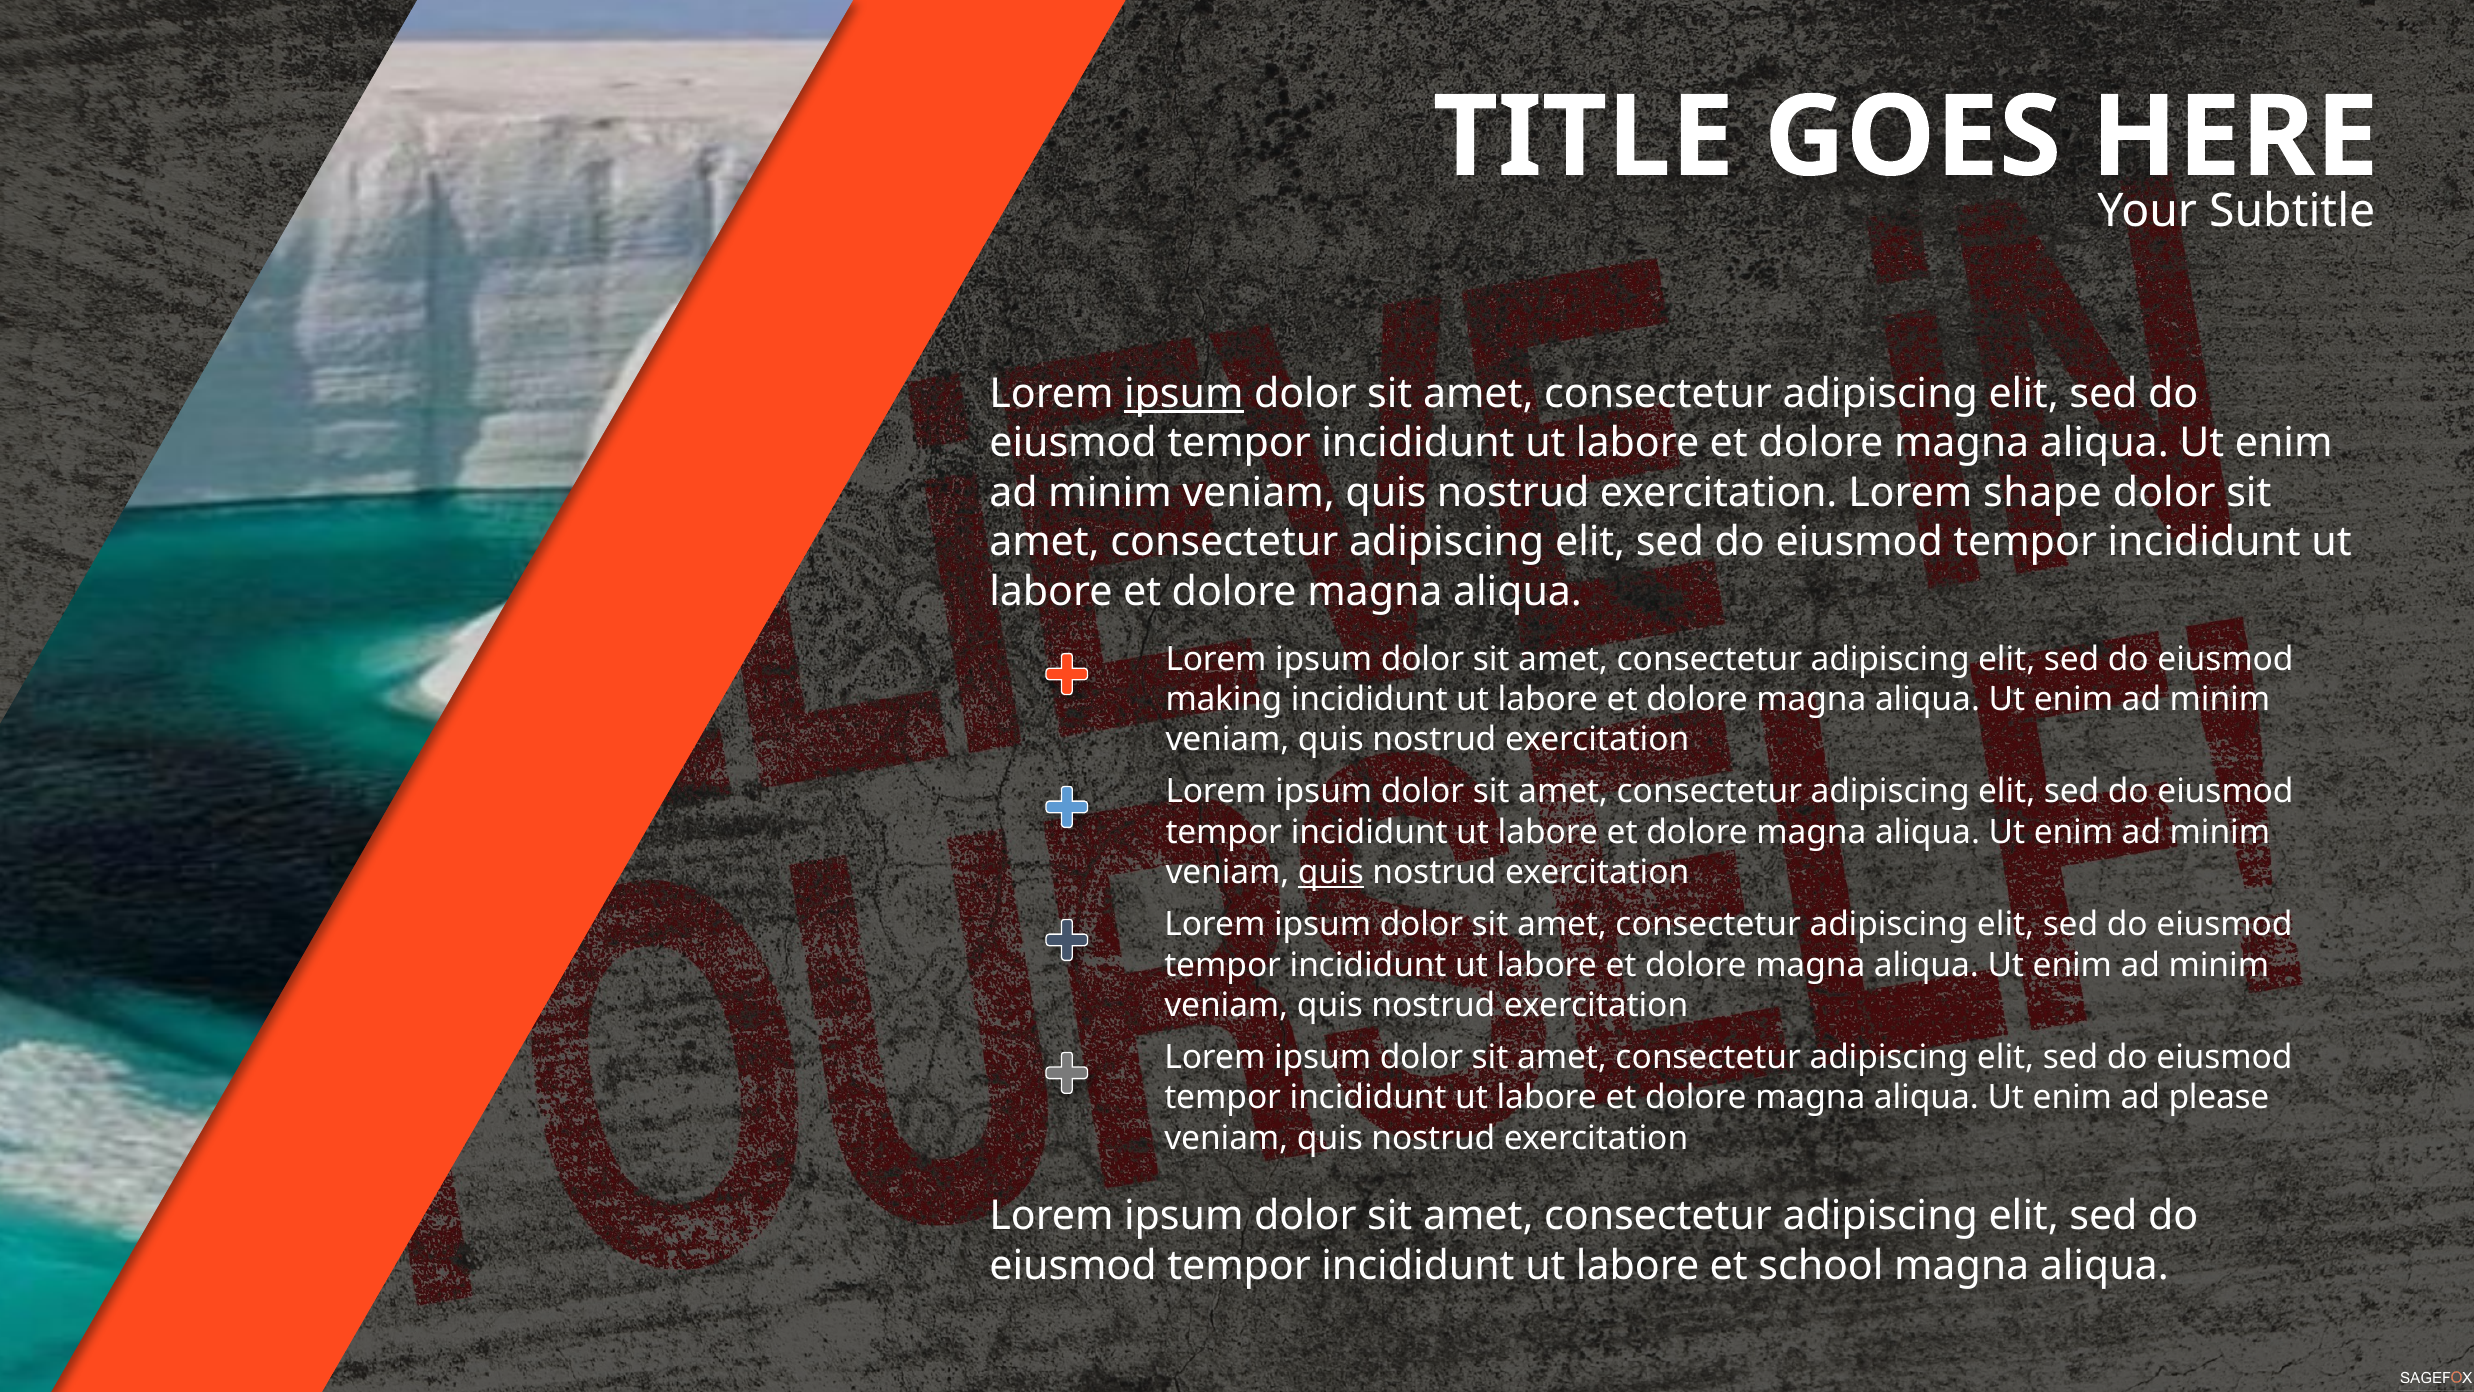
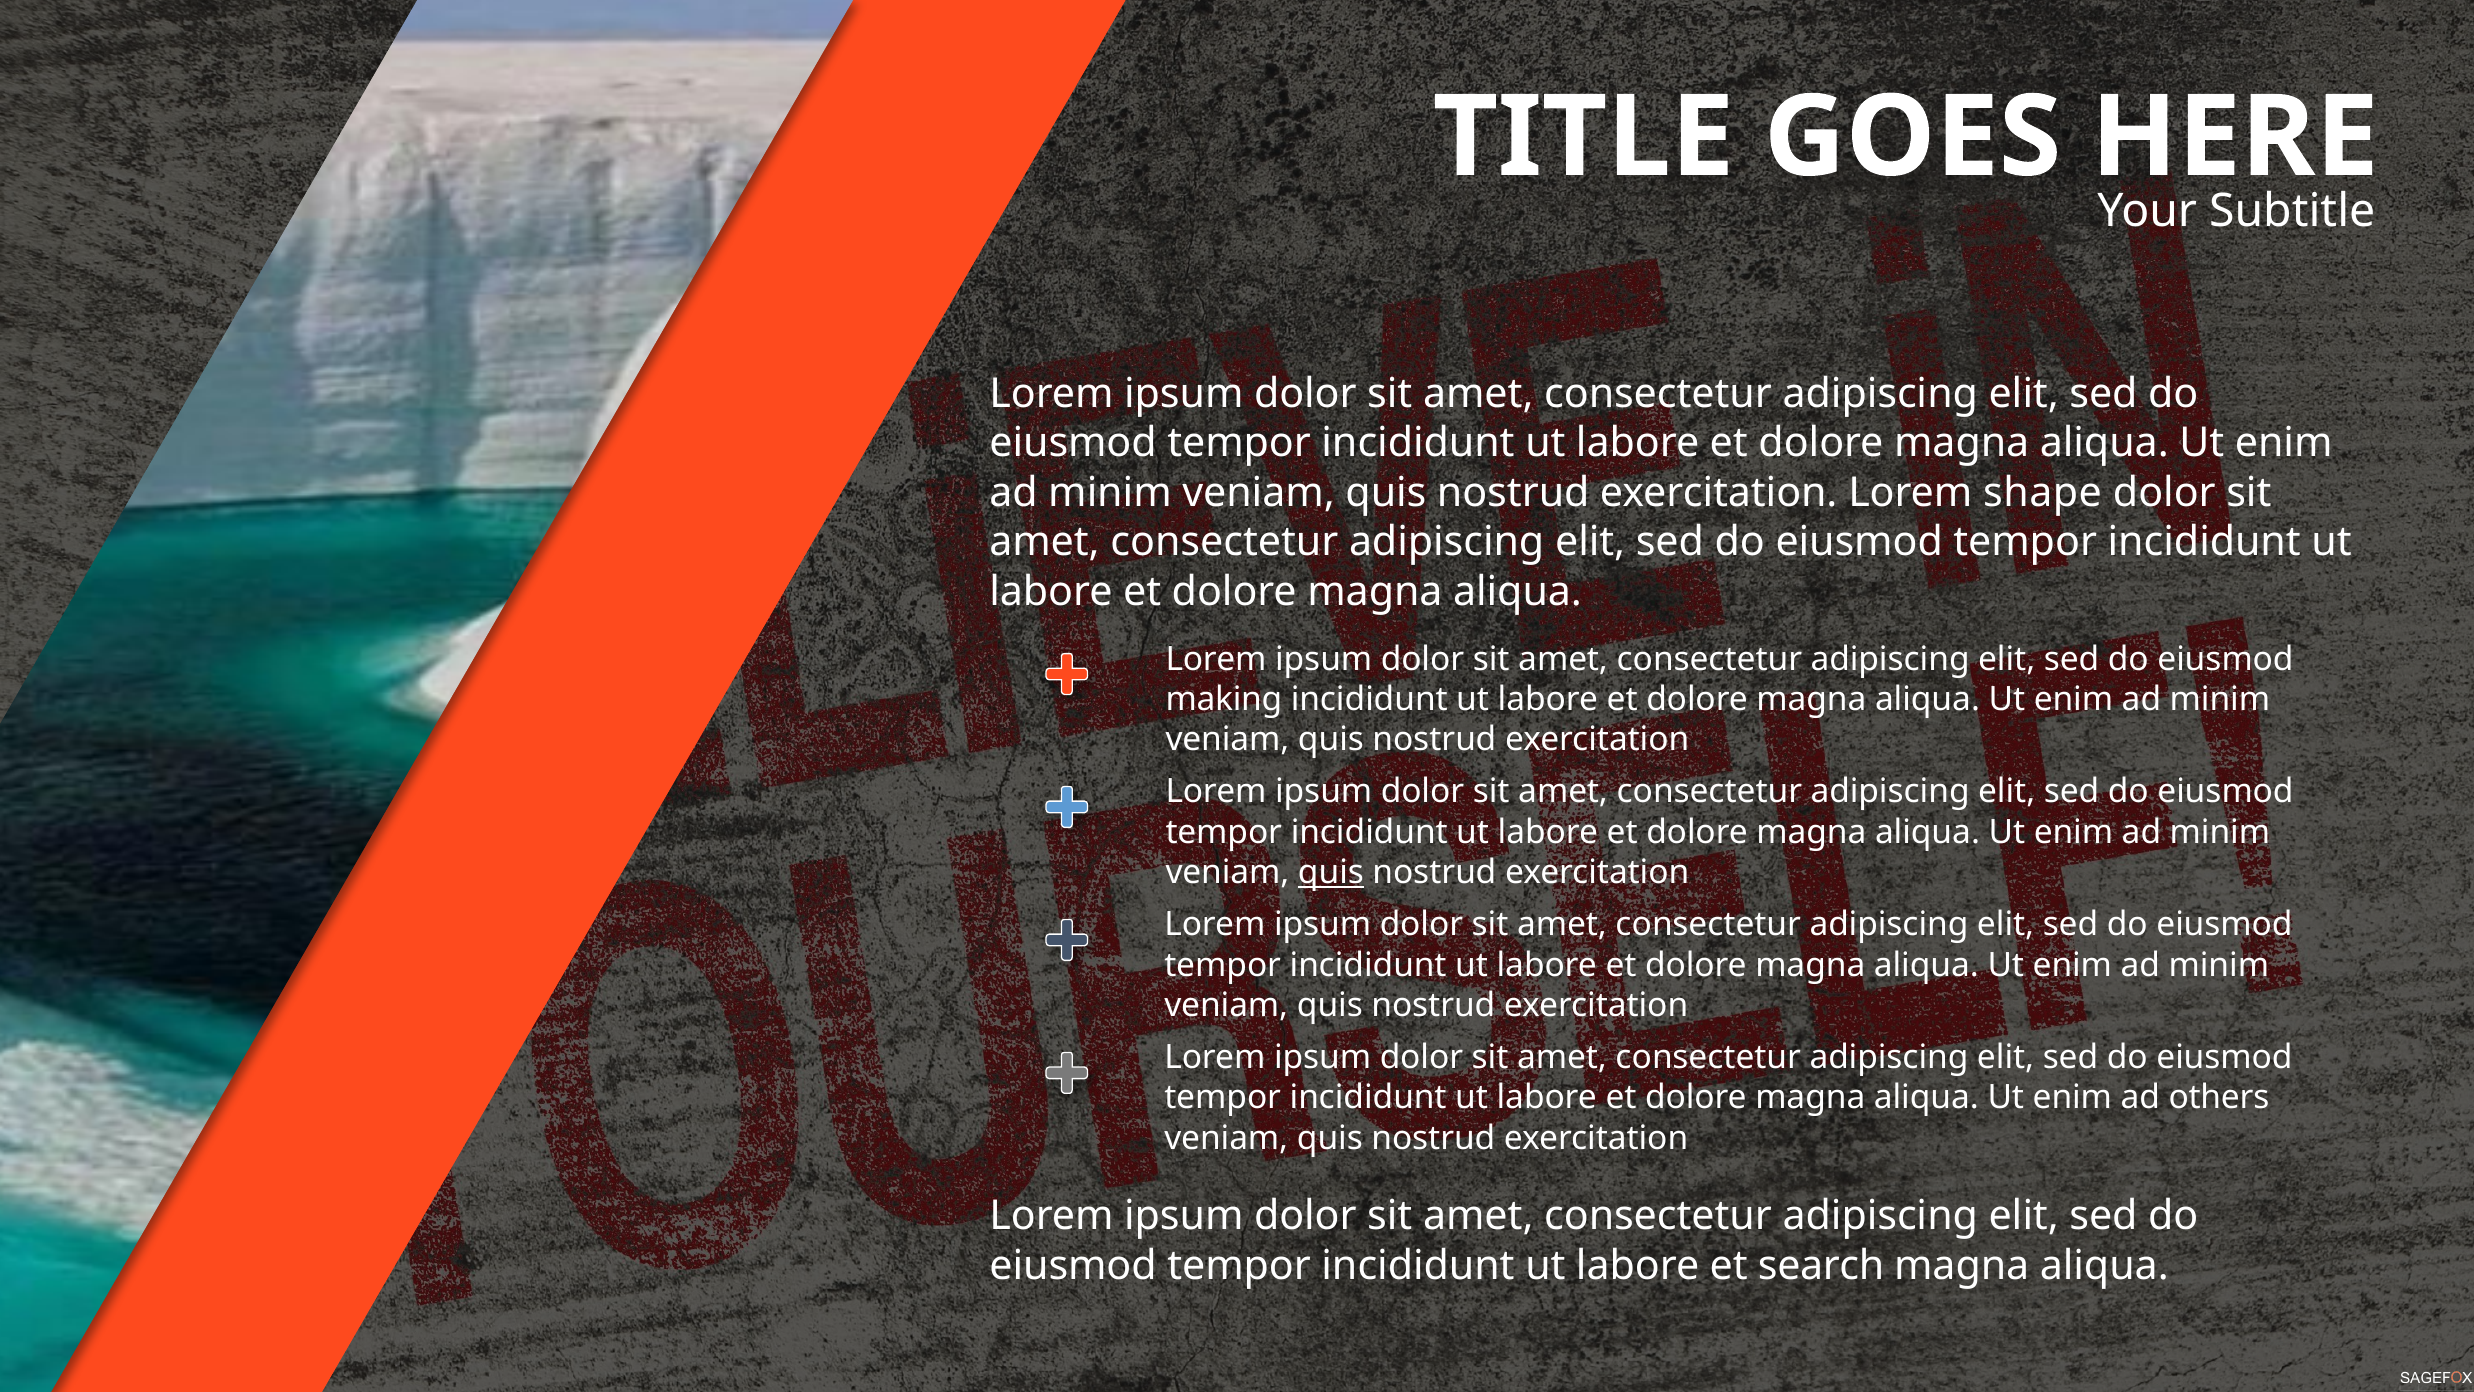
ipsum at (1184, 394) underline: present -> none
please: please -> others
school: school -> search
